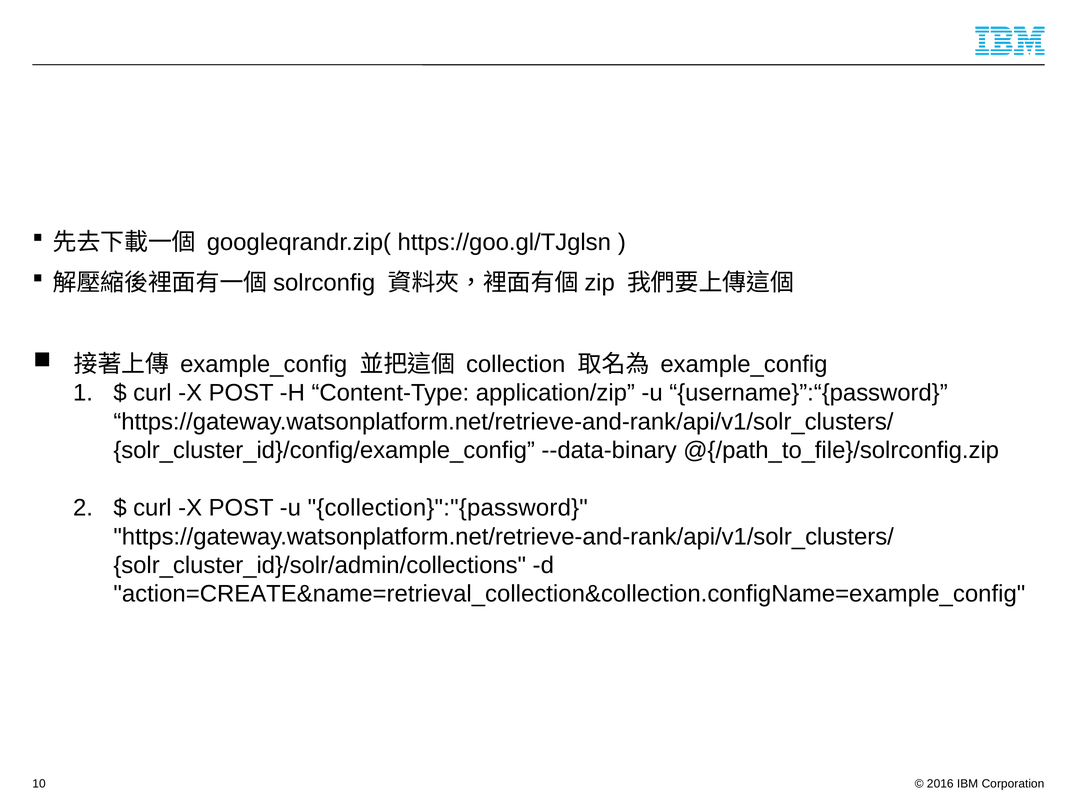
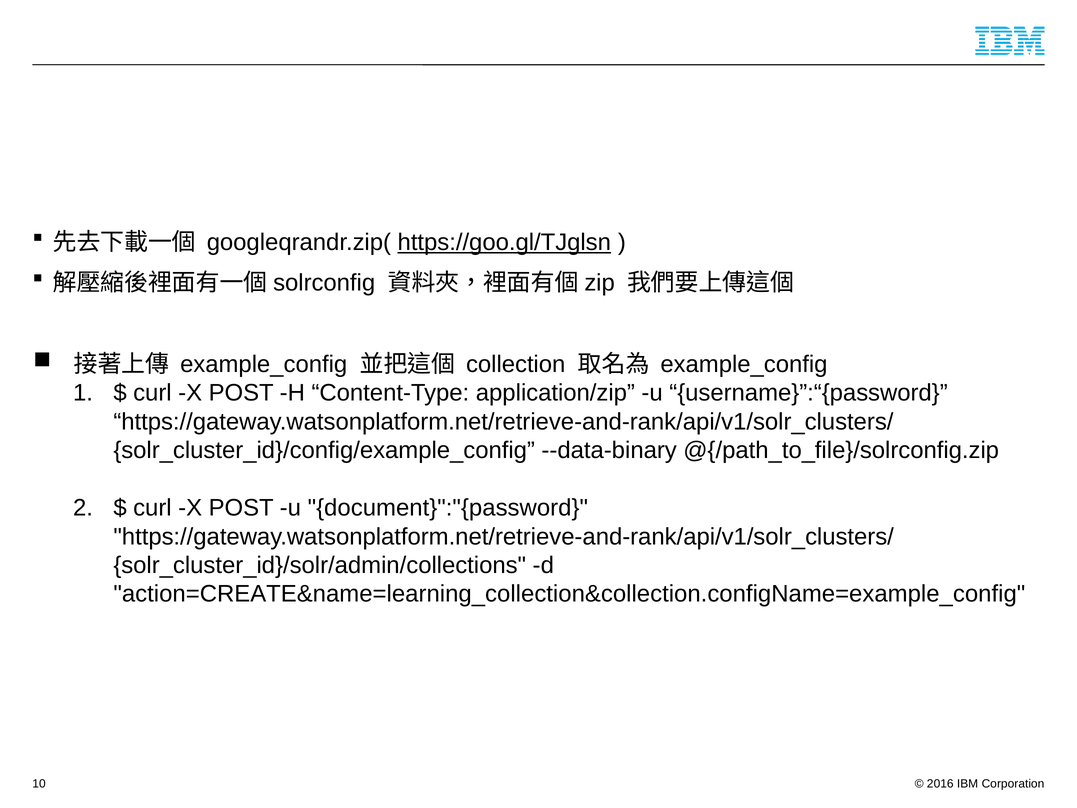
https://goo.gl/TJglsn underline: none -> present
collection}":"{password: collection}":"{password -> document}":"{password
action=CREATE&name=retrieval_collection&collection.configName=example_config: action=CREATE&name=retrieval_collection&collection.configName=example_config -> action=CREATE&name=learning_collection&collection.configName=example_config
